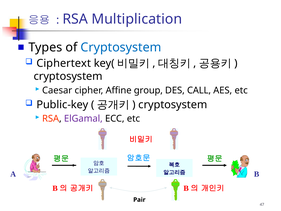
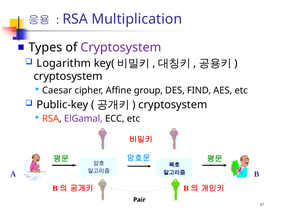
Cryptosystem at (121, 47) colour: blue -> purple
Ciphertext: Ciphertext -> Logarithm
CALL: CALL -> FIND
